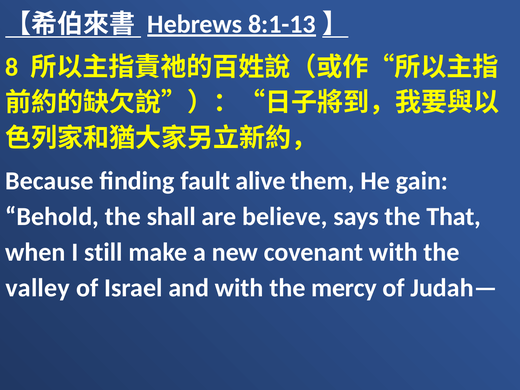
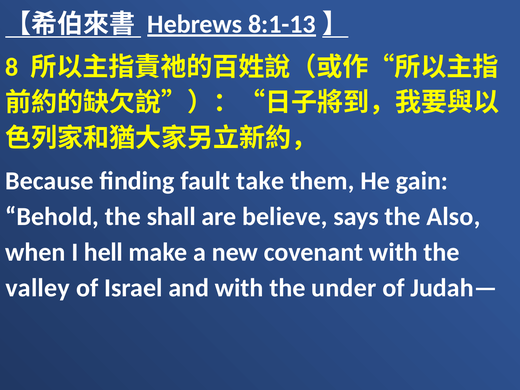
alive: alive -> take
That: That -> Also
still: still -> hell
mercy: mercy -> under
